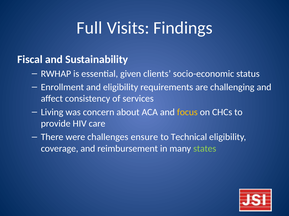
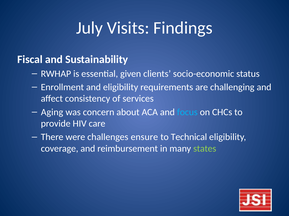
Full: Full -> July
Living: Living -> Aging
focus colour: yellow -> light blue
